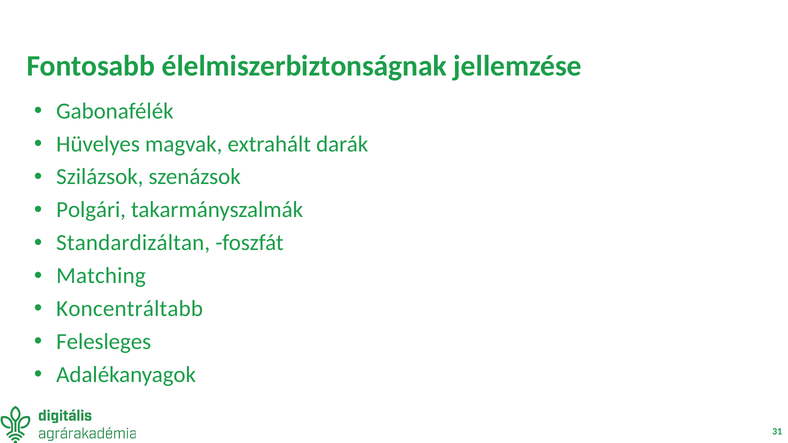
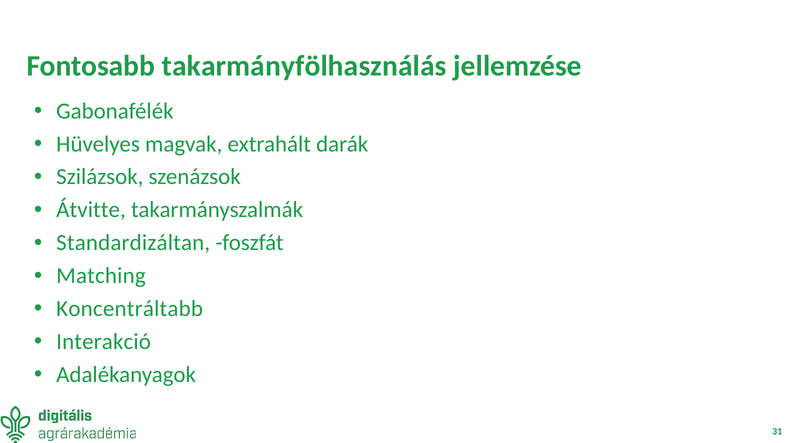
élelmiszerbiztonságnak: élelmiszerbiztonságnak -> takarmányfölhasználás
Polgári: Polgári -> Átvitte
Felesleges: Felesleges -> Interakció
